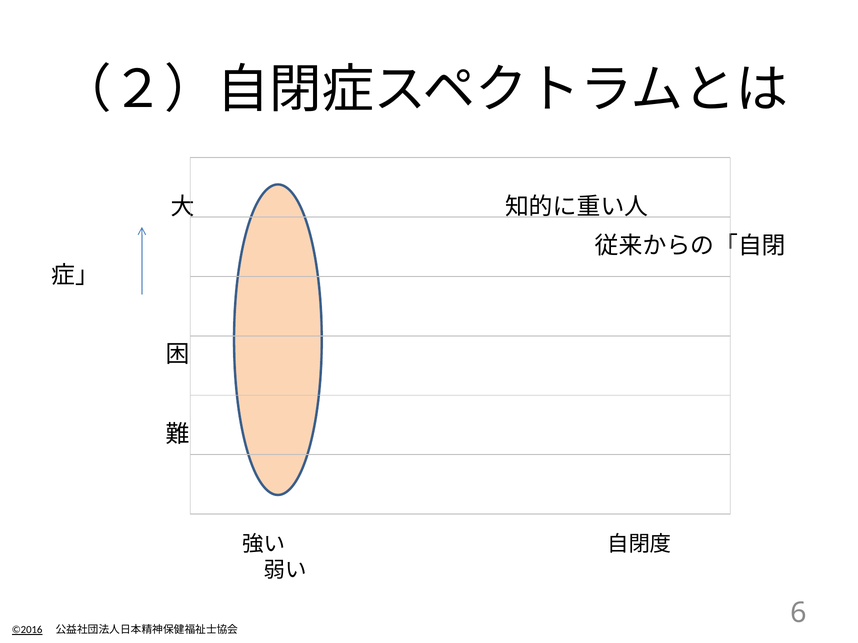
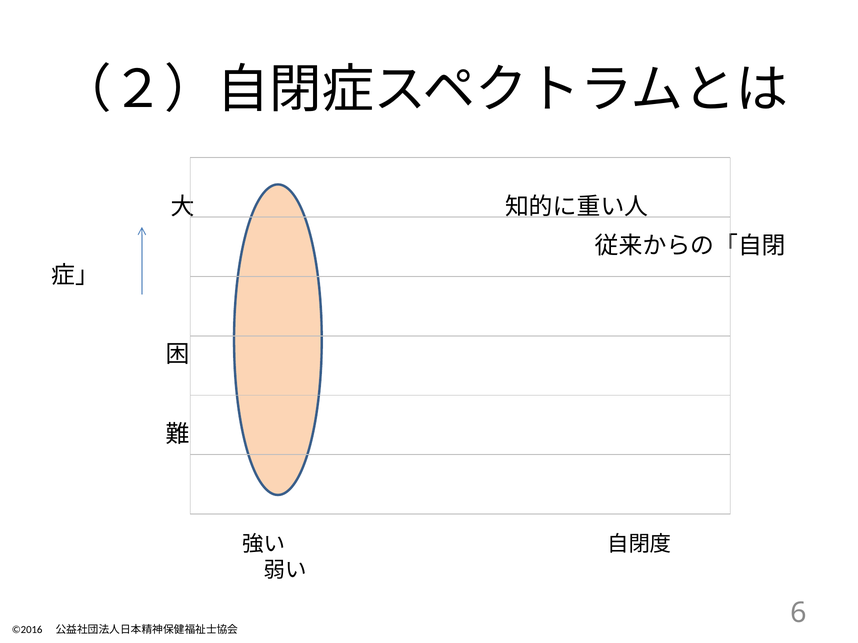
©2016 underline: present -> none
